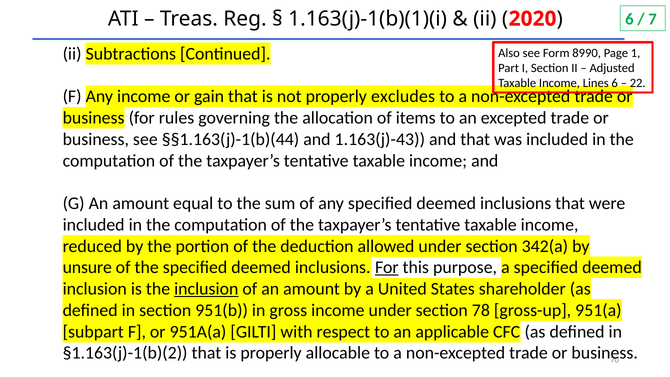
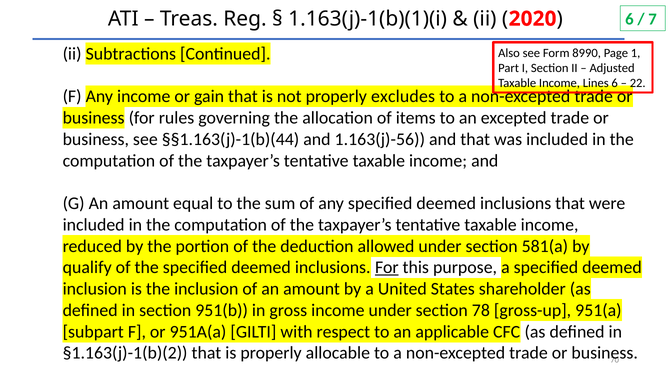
1.163(j)-43: 1.163(j)-43 -> 1.163(j)-56
342(a: 342(a -> 581(a
unsure: unsure -> qualify
inclusion at (206, 289) underline: present -> none
